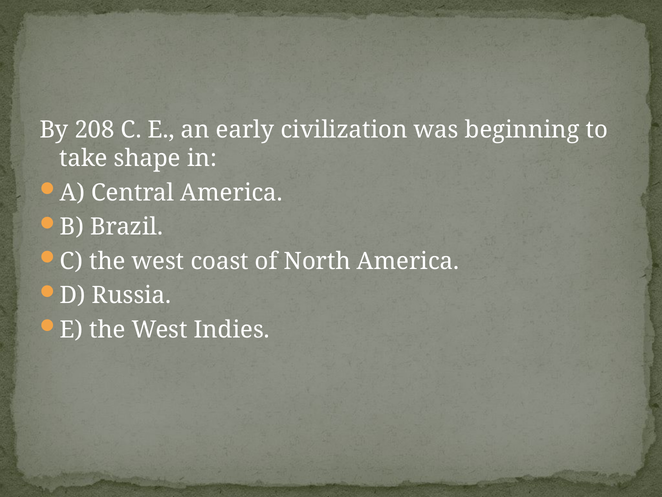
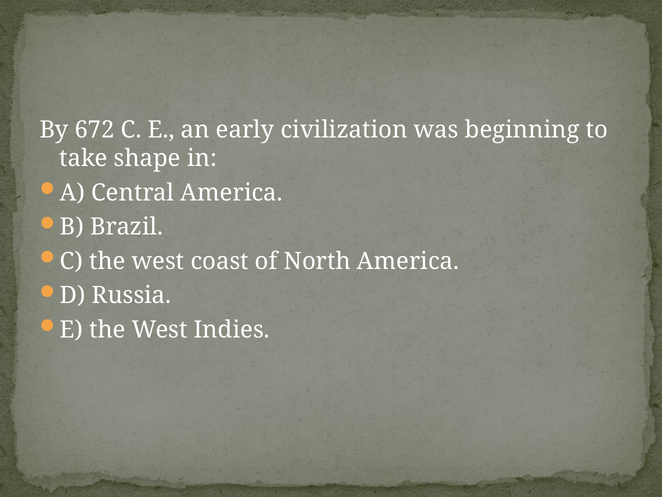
208: 208 -> 672
